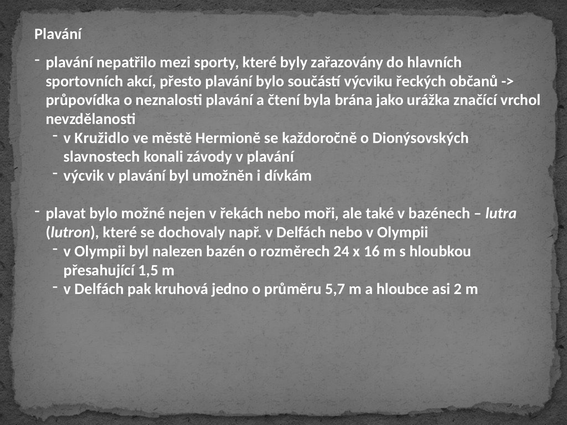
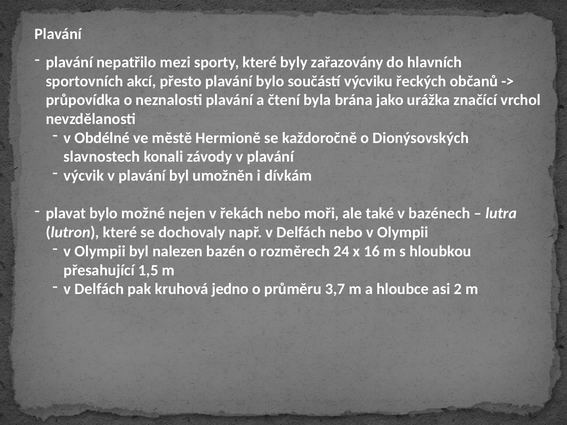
Kružidlo: Kružidlo -> Obdélné
5,7: 5,7 -> 3,7
